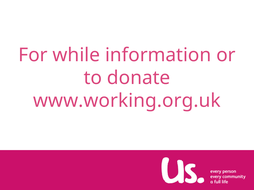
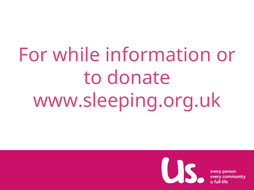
www.working.org.uk: www.working.org.uk -> www.sleeping.org.uk
